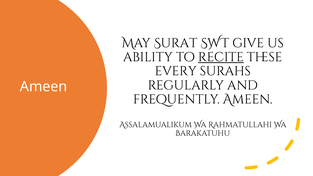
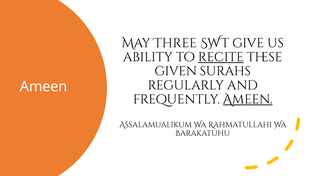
Surat: Surat -> Three
every: every -> given
Ameen at (248, 99) underline: none -> present
